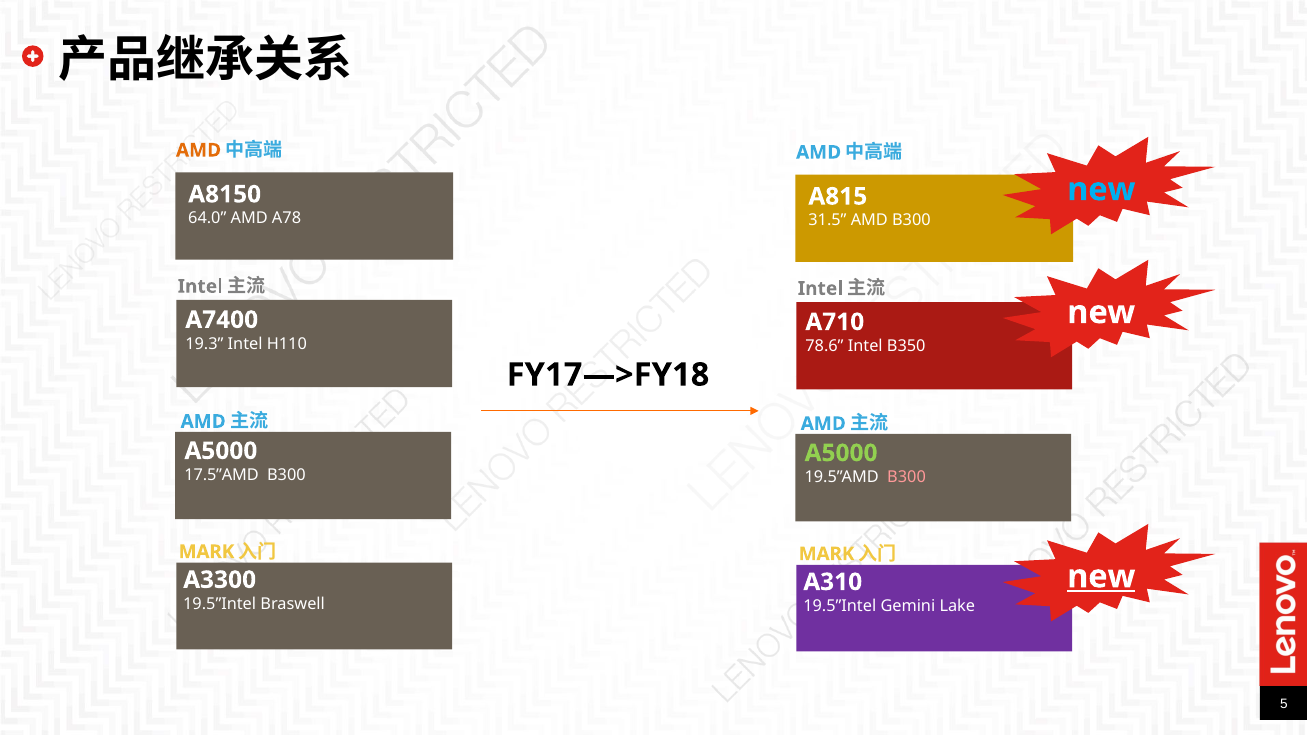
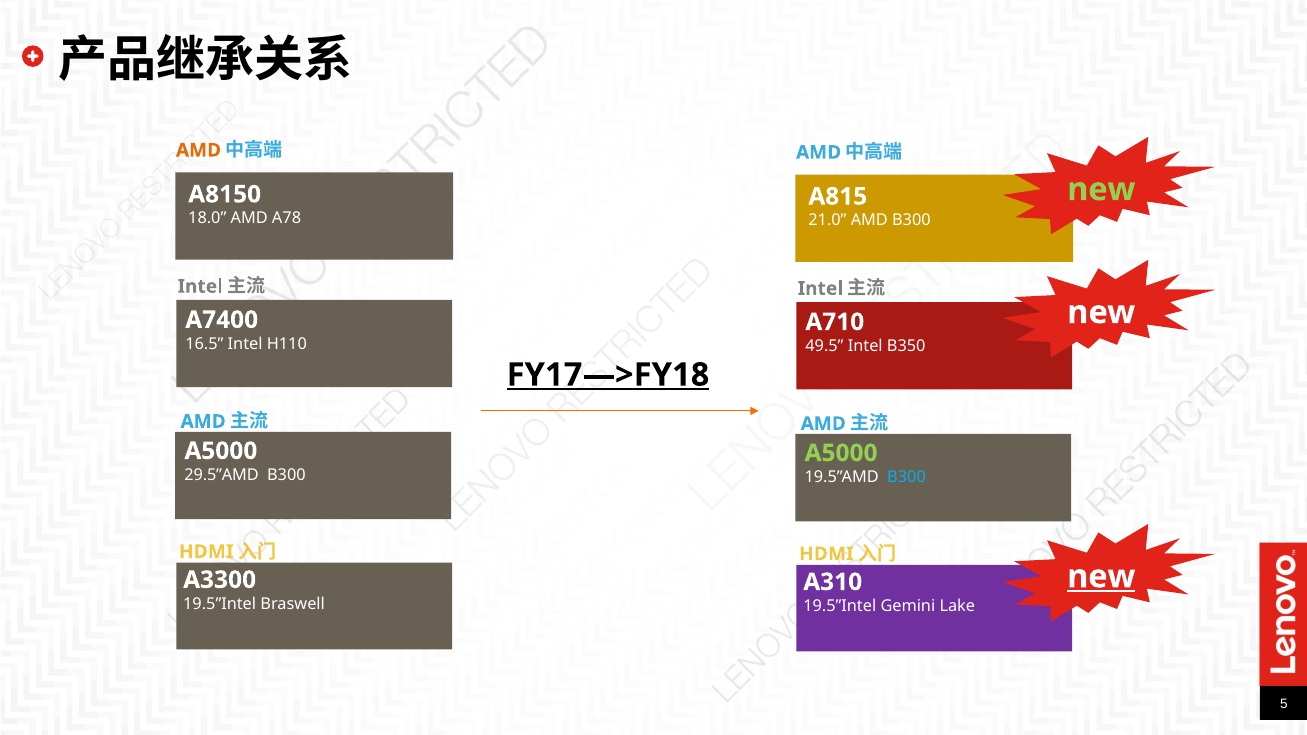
new at (1101, 190) colour: light blue -> light green
64.0: 64.0 -> 18.0
31.5: 31.5 -> 21.0
19.3: 19.3 -> 16.5
78.6: 78.6 -> 49.5
FY17—>FY18 underline: none -> present
17.5”AMD: 17.5”AMD -> 29.5”AMD
B300 at (907, 477) colour: pink -> light blue
MARK at (206, 552): MARK -> HDMI
MARK at (827, 554): MARK -> HDMI
